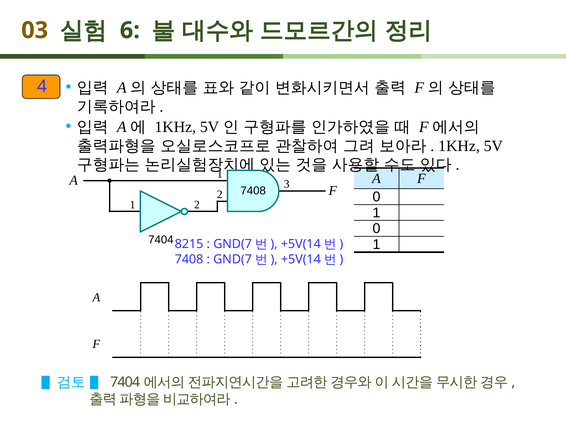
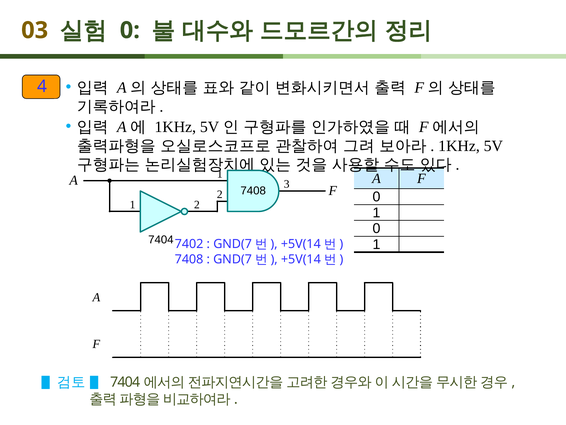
6 at (130, 30): 6 -> 0
8215: 8215 -> 7402
